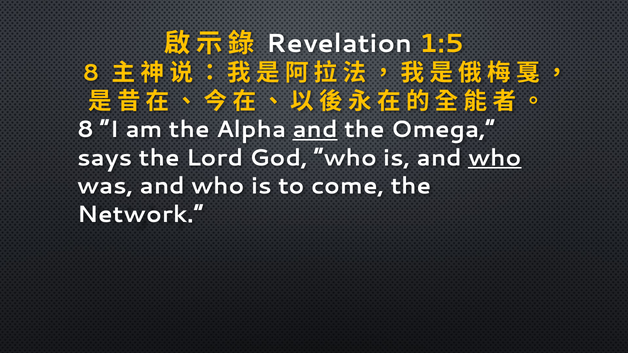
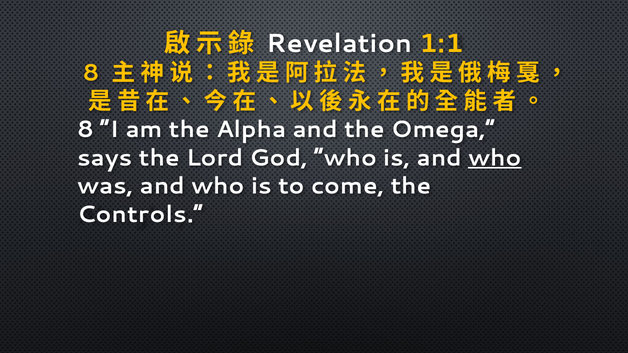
1:5: 1:5 -> 1:1
and at (315, 130) underline: present -> none
Network: Network -> Controls
